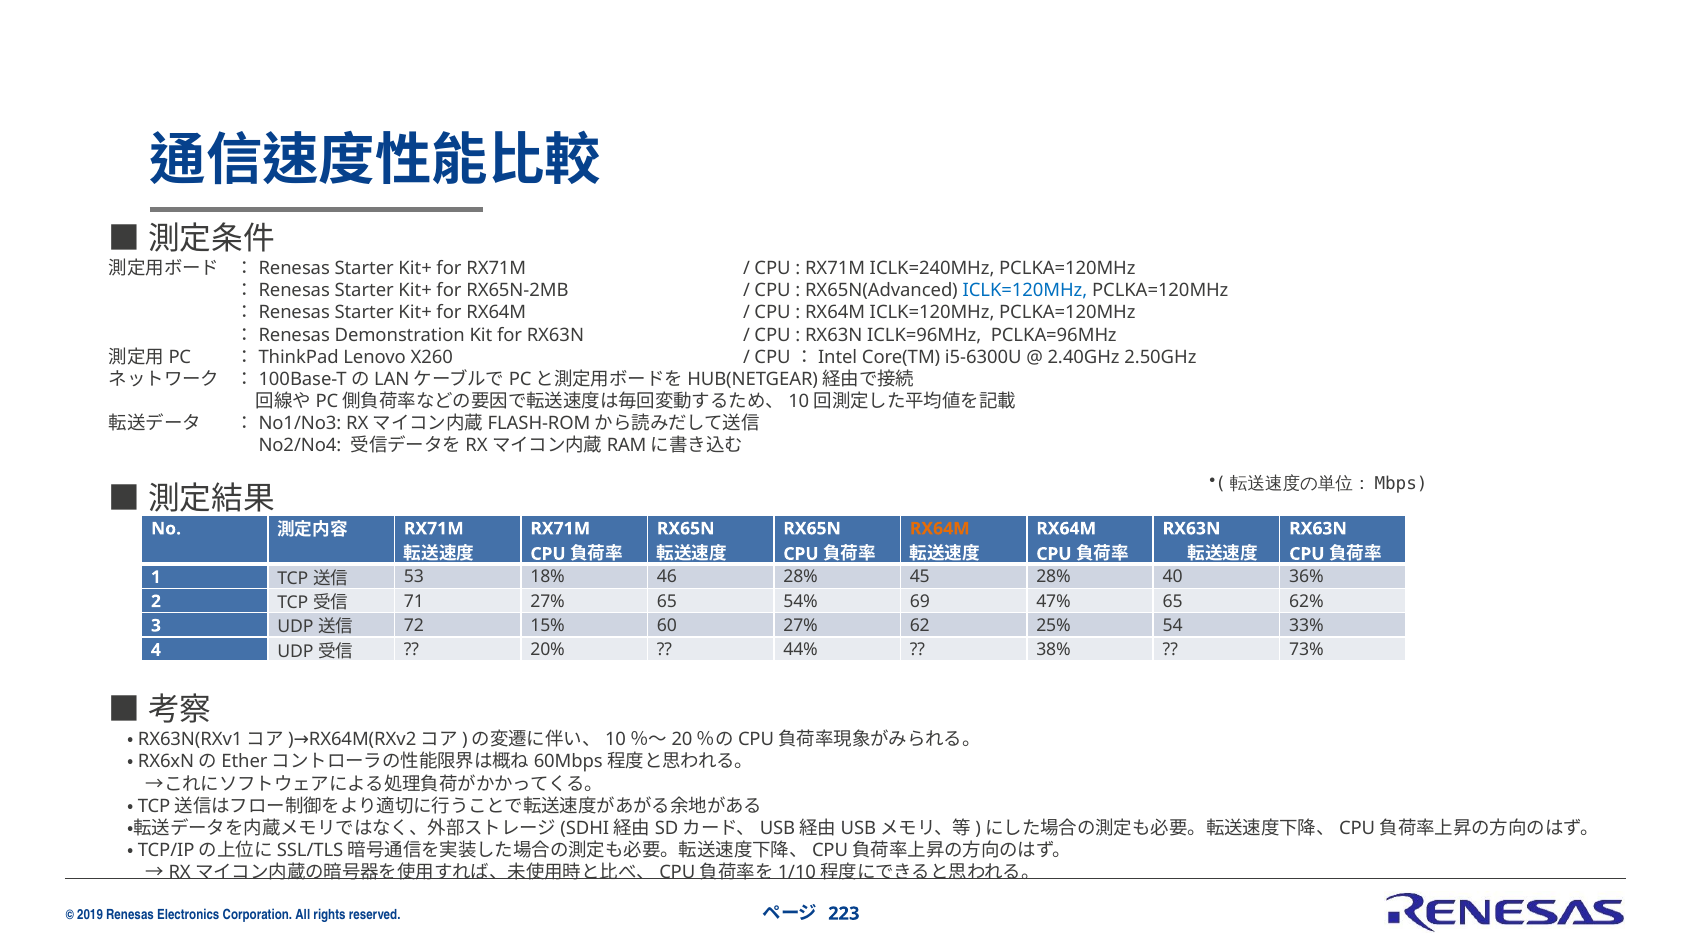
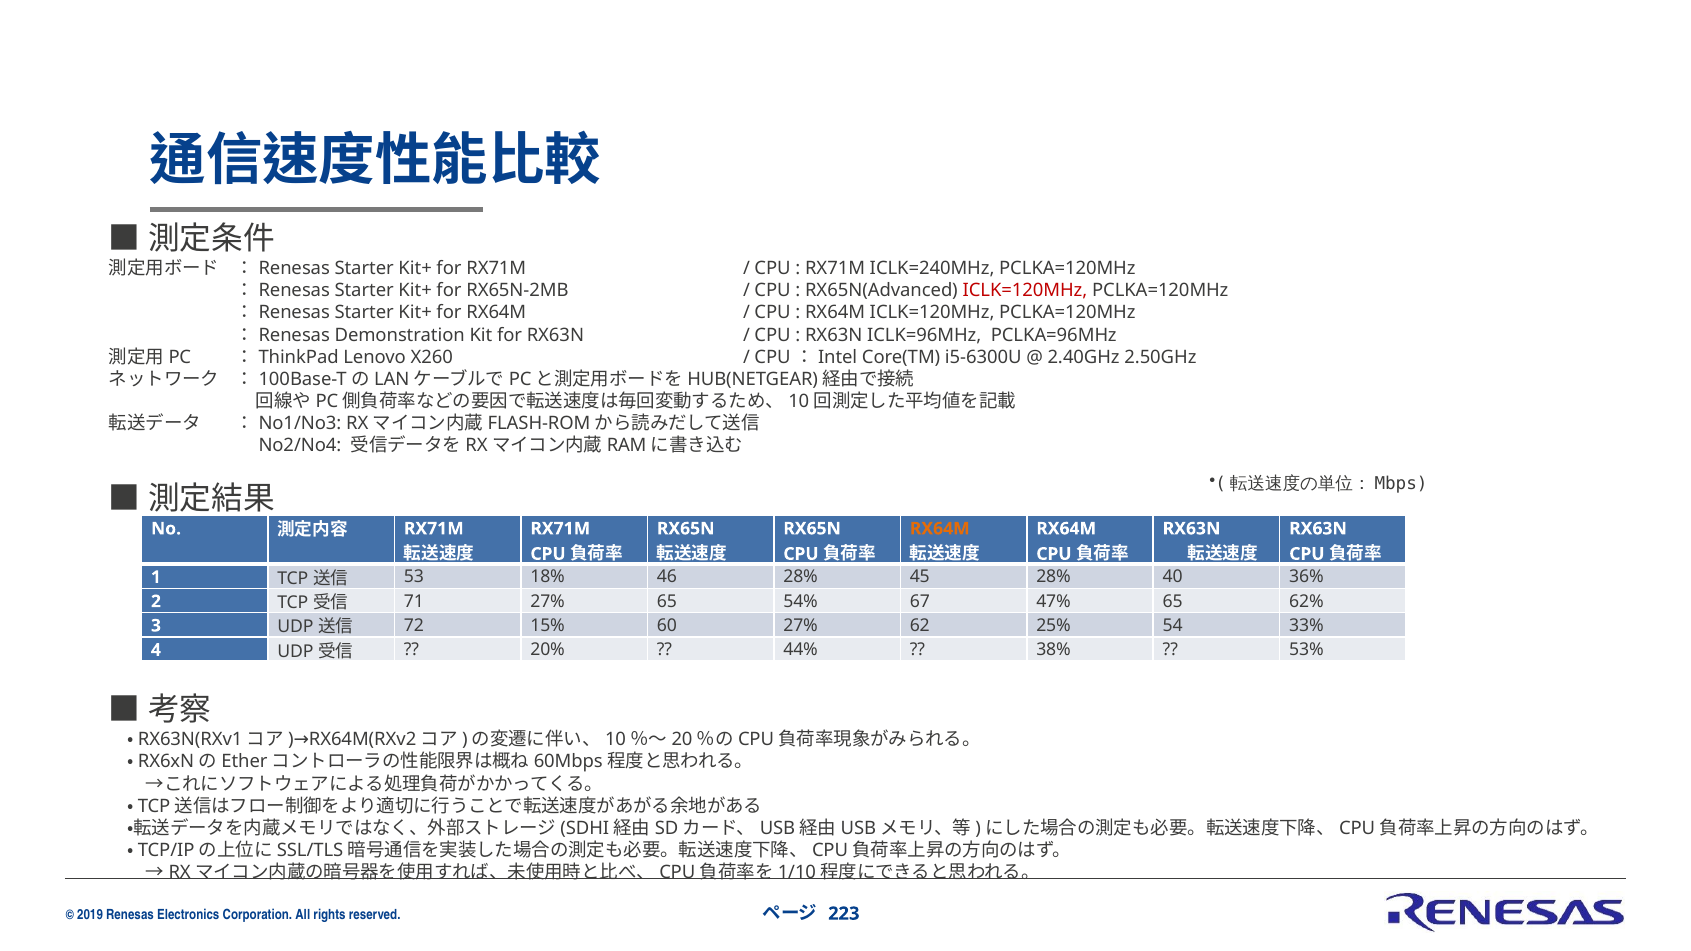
ICLK=120MHz at (1025, 291) colour: blue -> red
69: 69 -> 67
73%: 73% -> 53%
